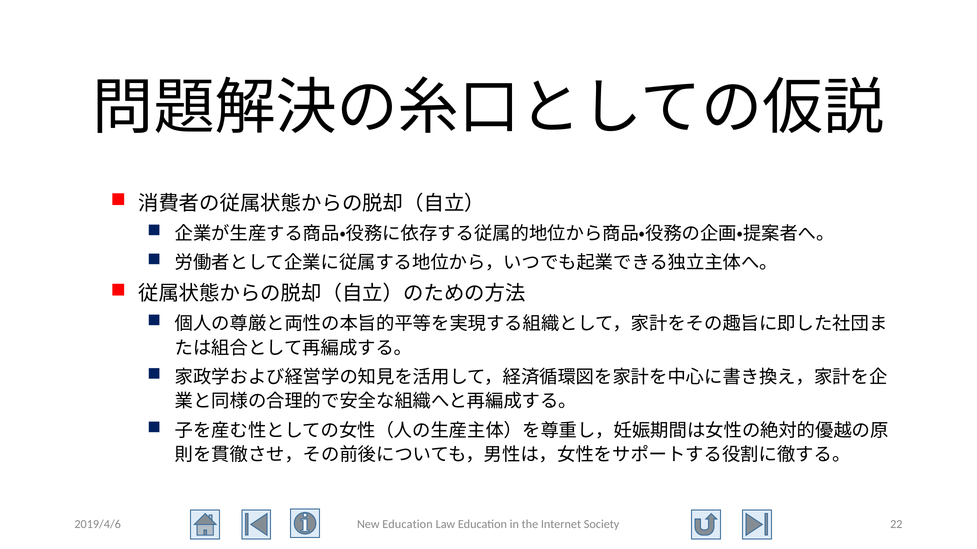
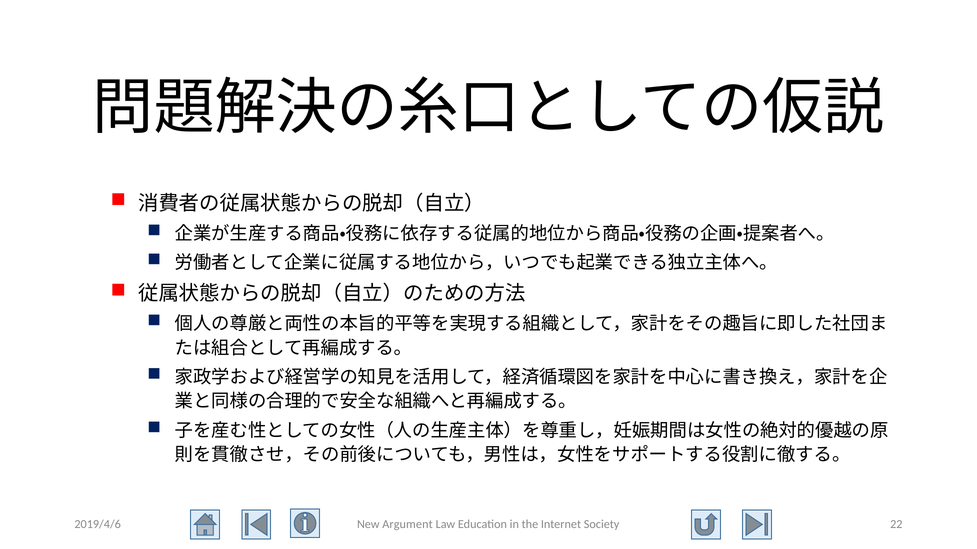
New Education: Education -> Argument
